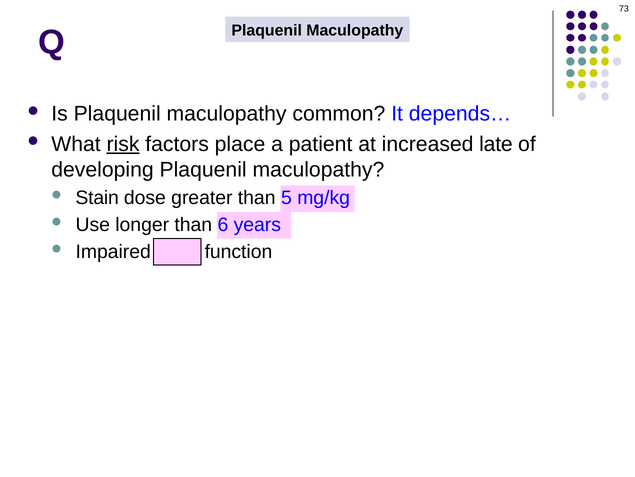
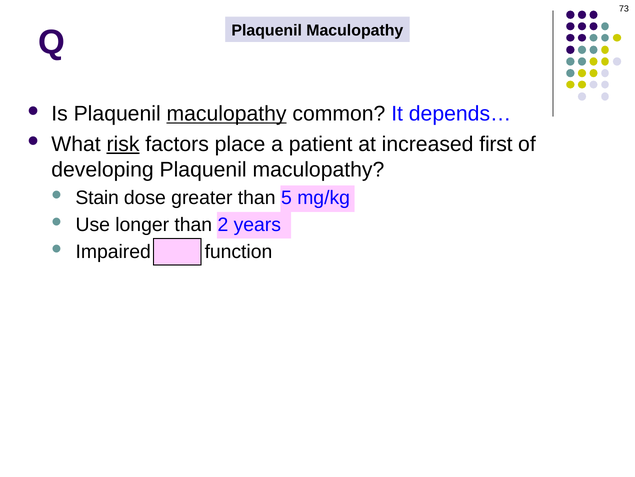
maculopathy at (227, 114) underline: none -> present
late: late -> first
6: 6 -> 2
